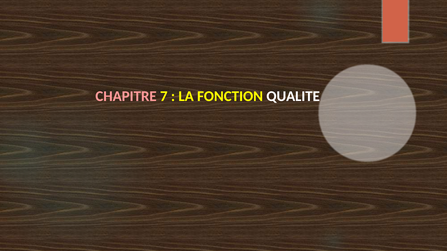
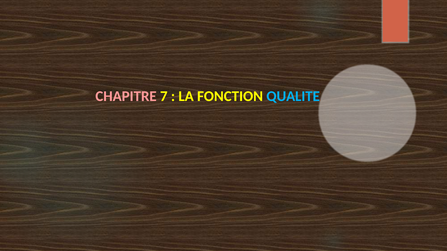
QUALITE colour: white -> light blue
